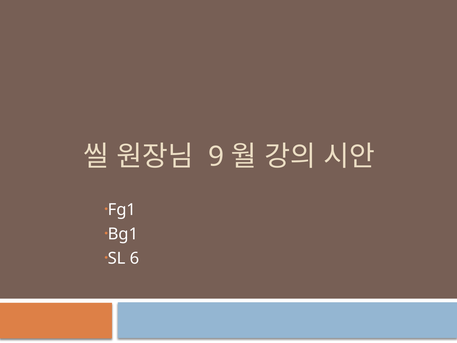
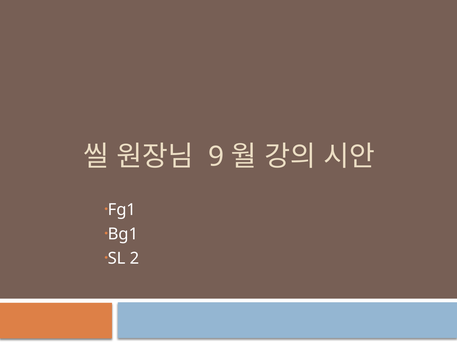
6: 6 -> 2
